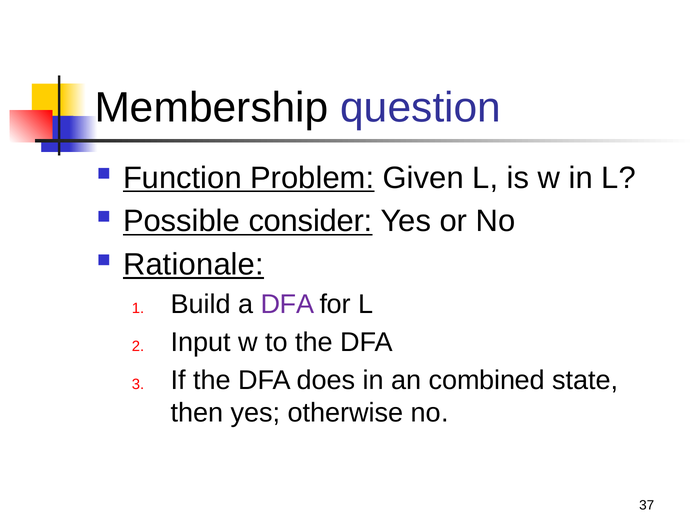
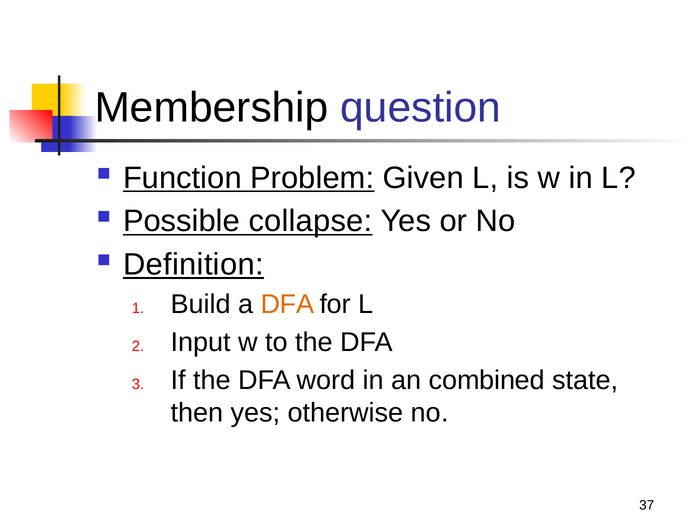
consider: consider -> collapse
Rationale: Rationale -> Definition
DFA at (287, 304) colour: purple -> orange
does: does -> word
